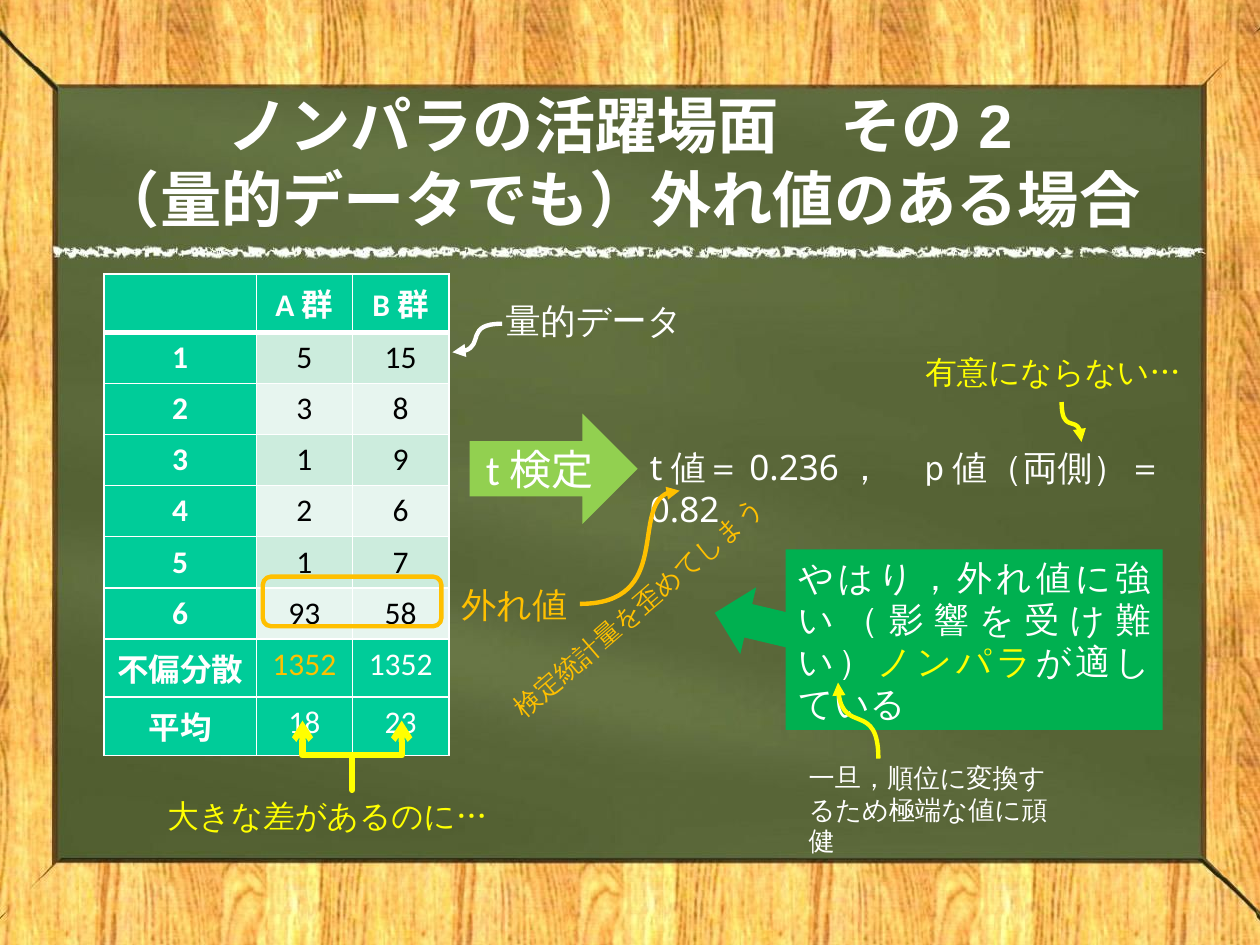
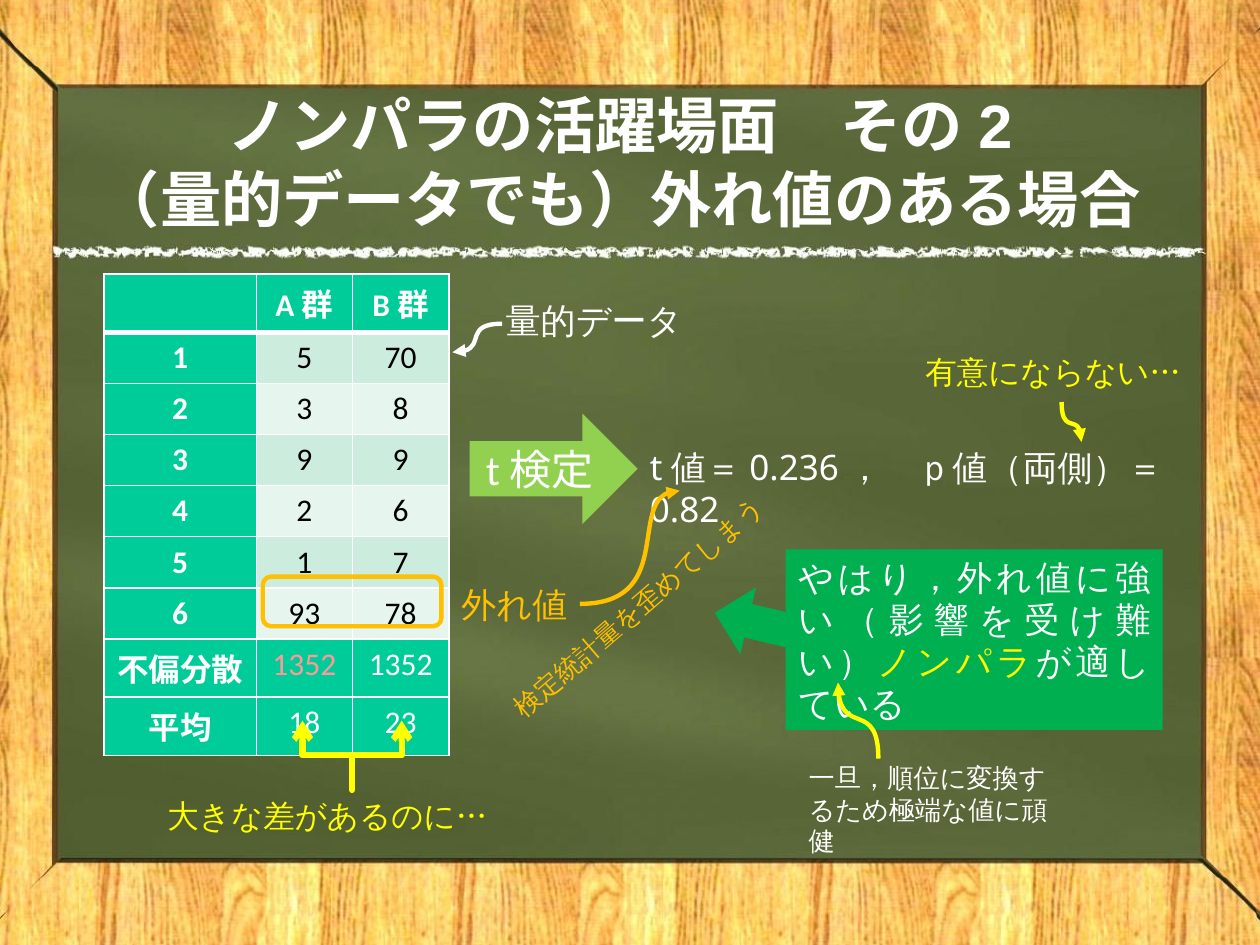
15: 15 -> 70
3 1: 1 -> 9
58: 58 -> 78
1352 at (304, 665) colour: yellow -> pink
